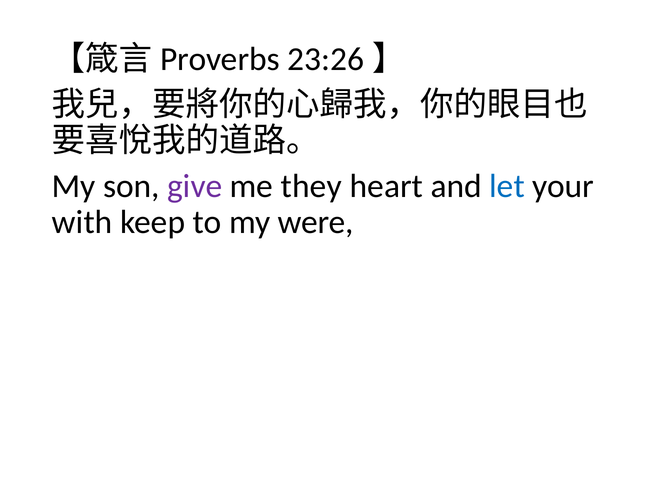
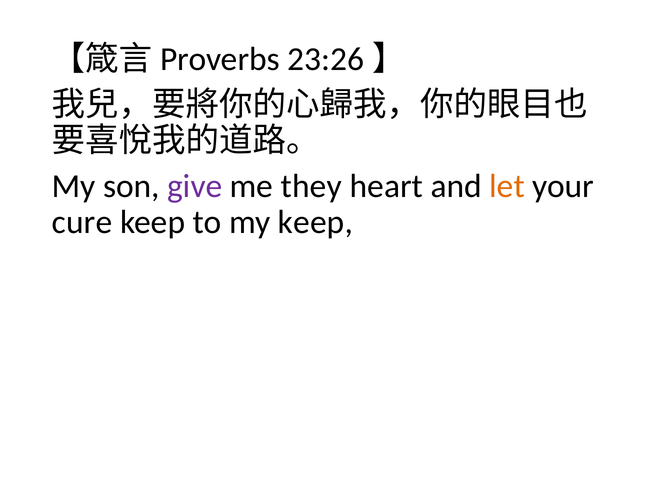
let colour: blue -> orange
with: with -> cure
my were: were -> keep
